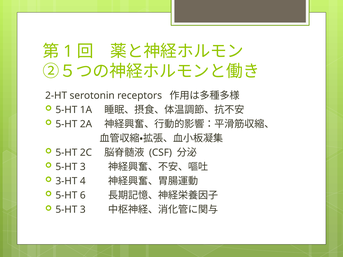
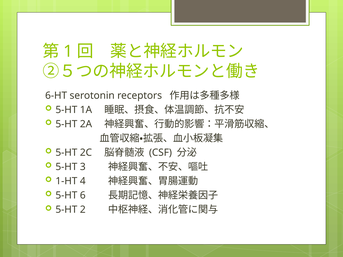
2-HT: 2-HT -> 6-HT
3-HT: 3-HT -> 1-HT
3 at (83, 210): 3 -> 2
